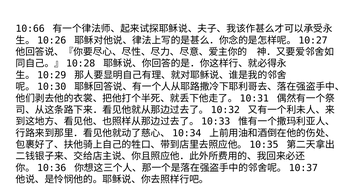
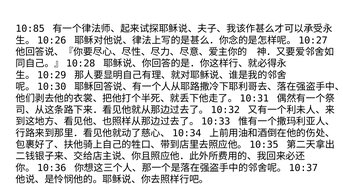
10:66: 10:66 -> 10:85
